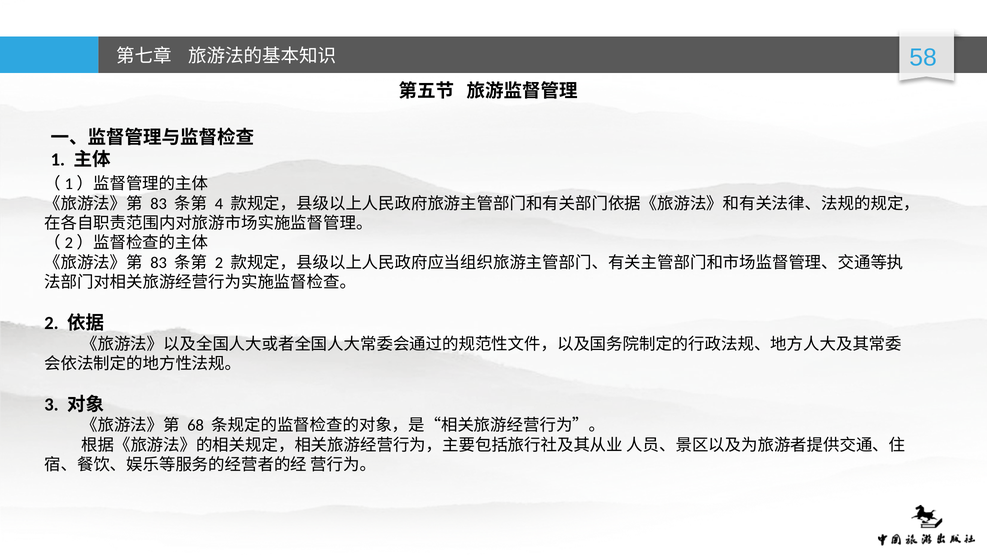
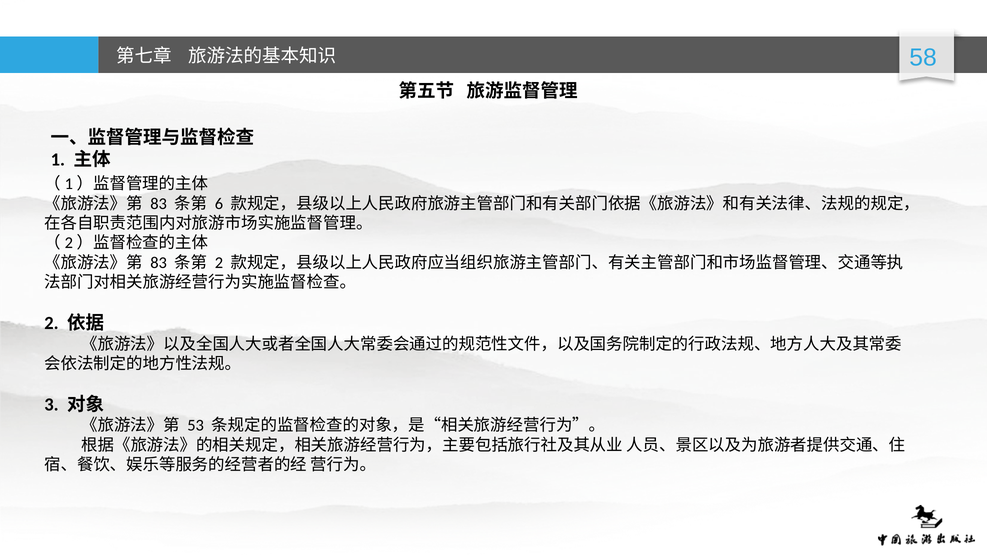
4: 4 -> 6
68: 68 -> 53
